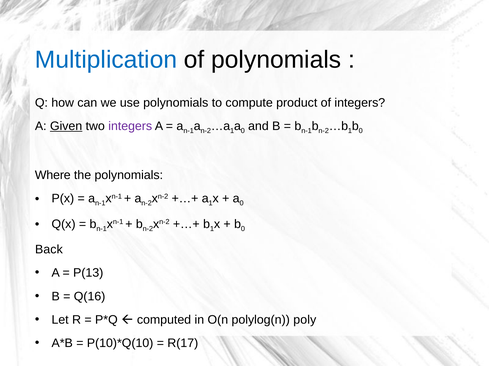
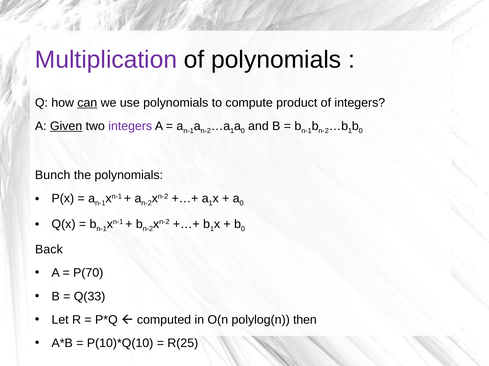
Multiplication colour: blue -> purple
can underline: none -> present
Where: Where -> Bunch
P(13: P(13 -> P(70
Q(16: Q(16 -> Q(33
poly: poly -> then
R(17: R(17 -> R(25
